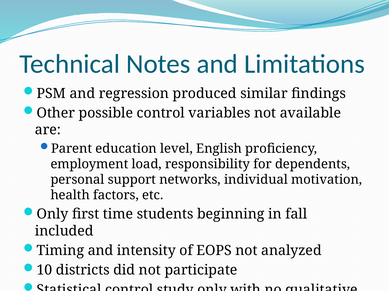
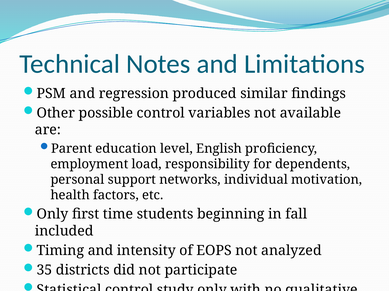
10: 10 -> 35
